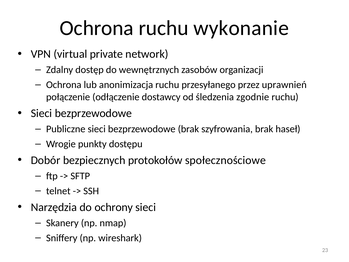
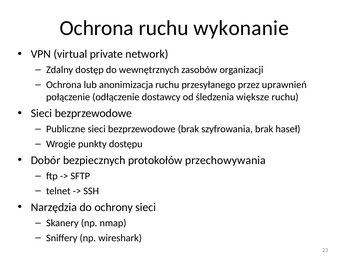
zgodnie: zgodnie -> większe
społecznościowe: społecznościowe -> przechowywania
